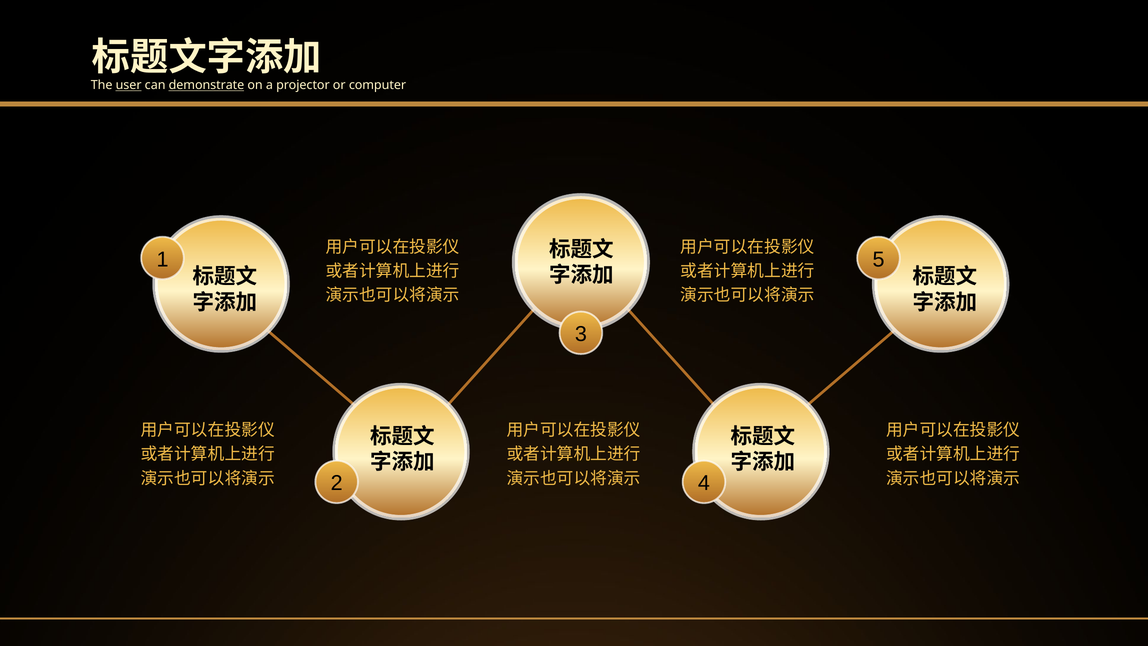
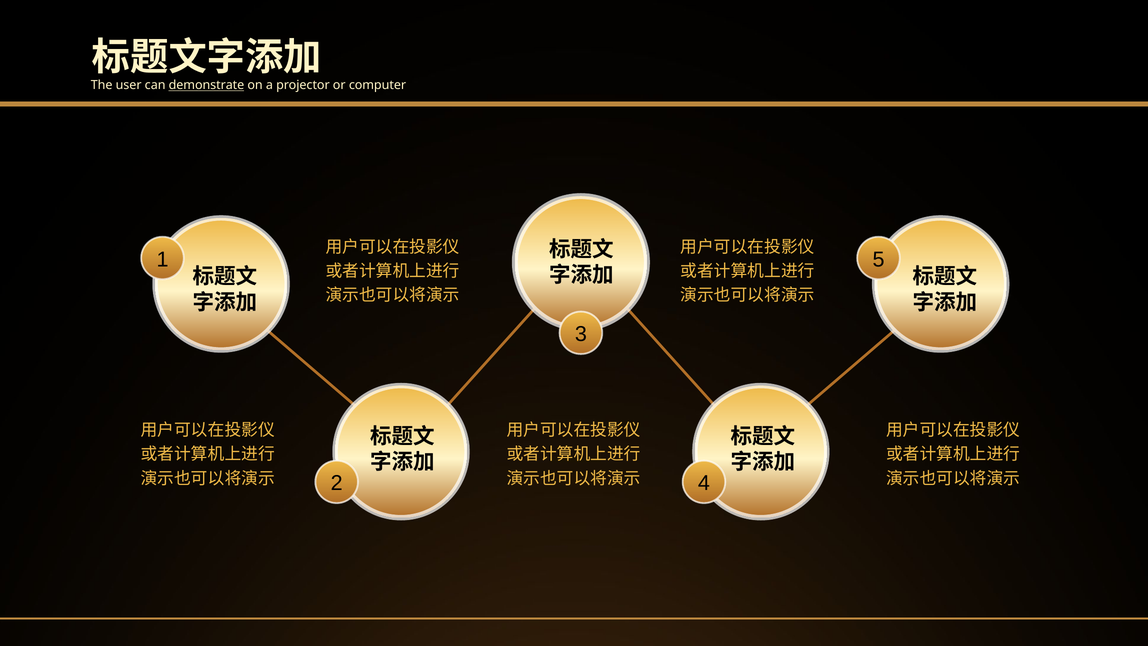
user underline: present -> none
